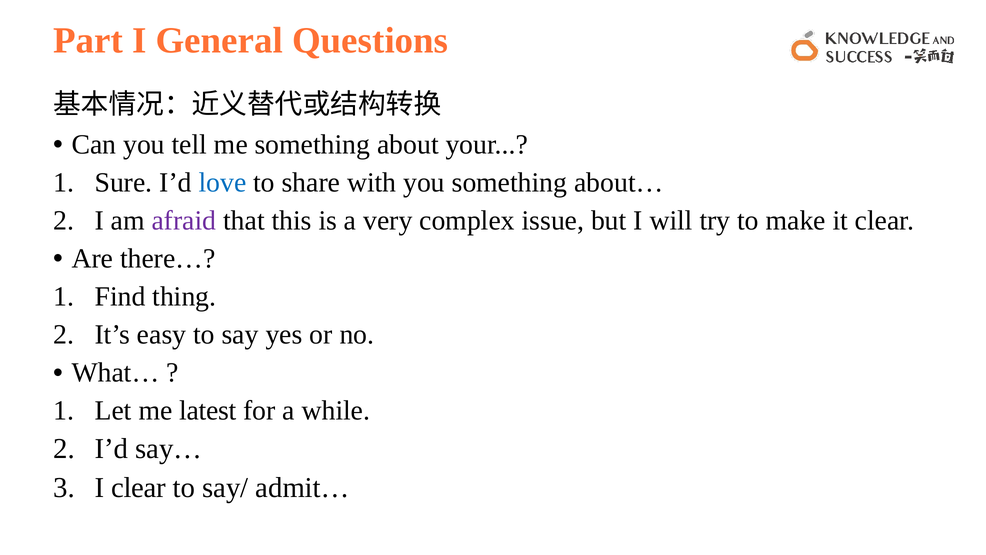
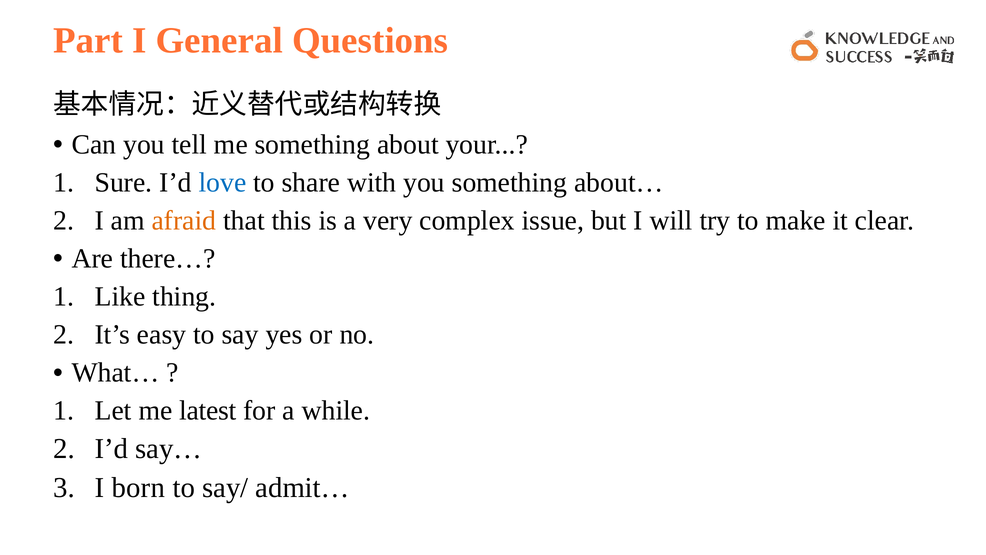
afraid colour: purple -> orange
Find: Find -> Like
I clear: clear -> born
